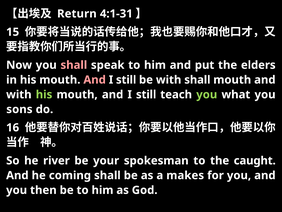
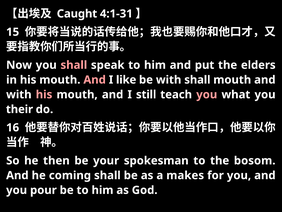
Return: Return -> Caught
still at (126, 80): still -> like
his at (44, 94) colour: light green -> pink
you at (207, 94) colour: light green -> pink
sons: sons -> their
river: river -> then
caught: caught -> bosom
then: then -> pour
